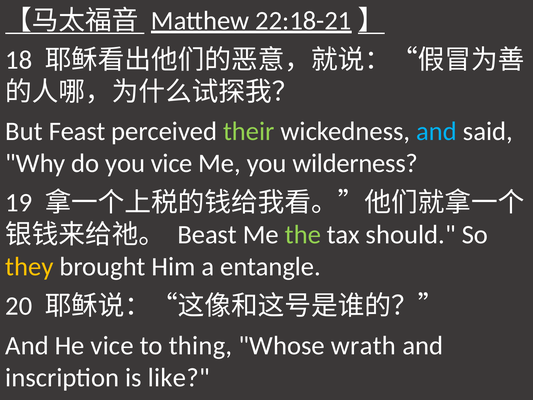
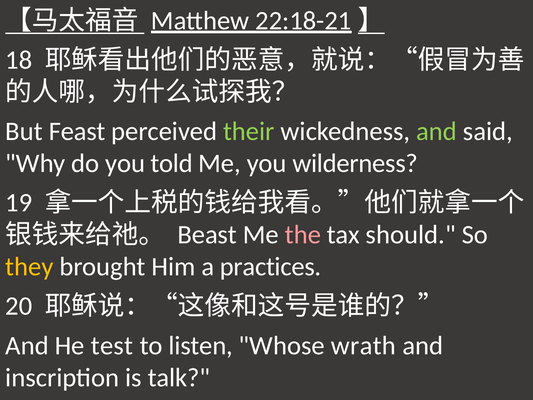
and at (437, 131) colour: light blue -> light green
you vice: vice -> told
the colour: light green -> pink
entangle: entangle -> practices
He vice: vice -> test
thing: thing -> listen
like: like -> talk
